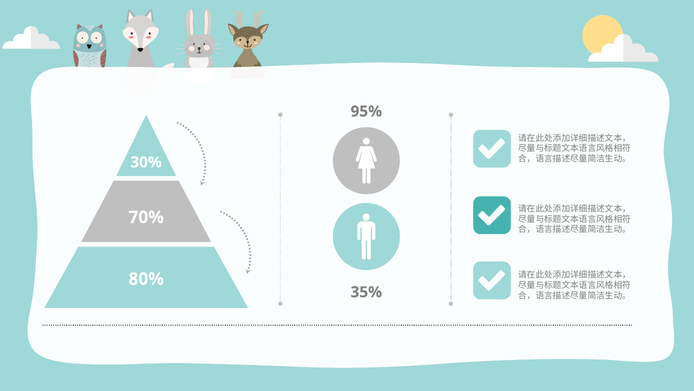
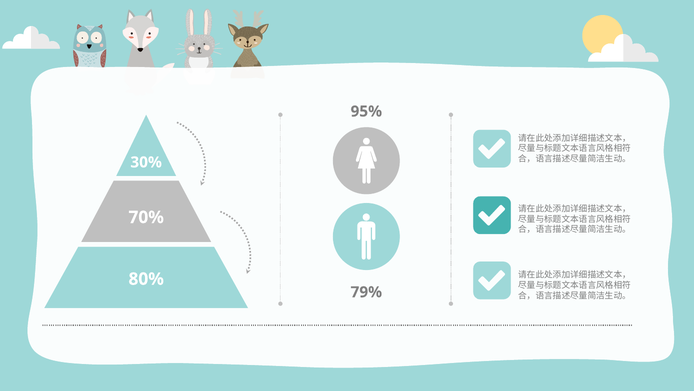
35%: 35% -> 79%
